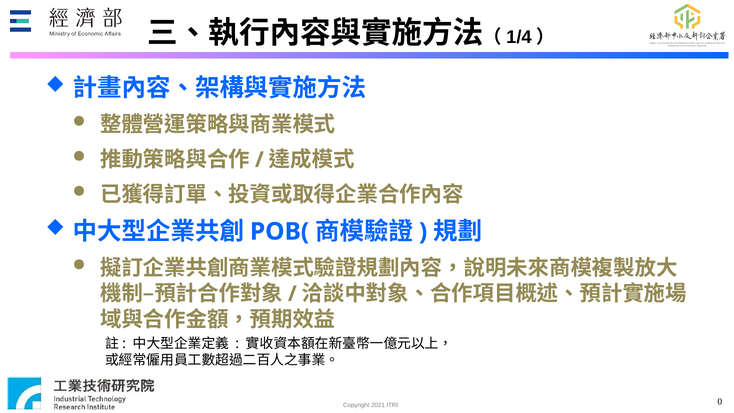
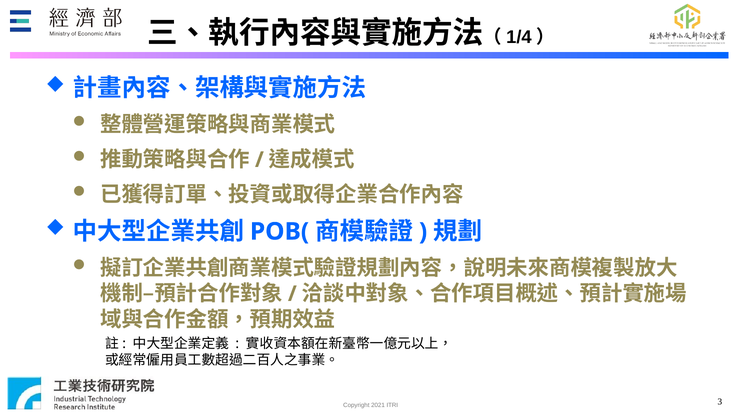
0: 0 -> 3
